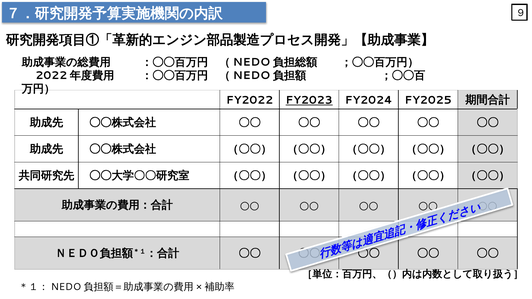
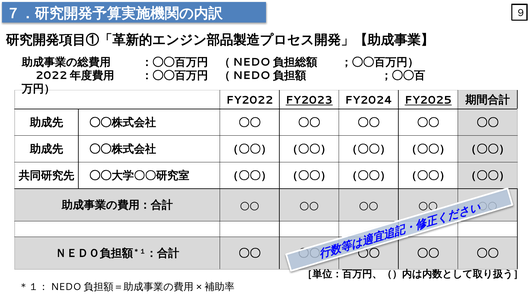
FY2025 underline: none -> present
